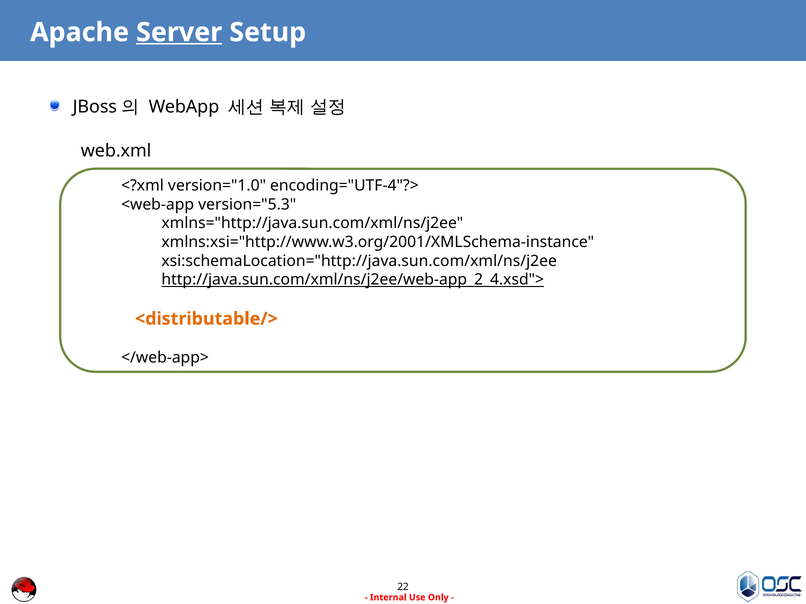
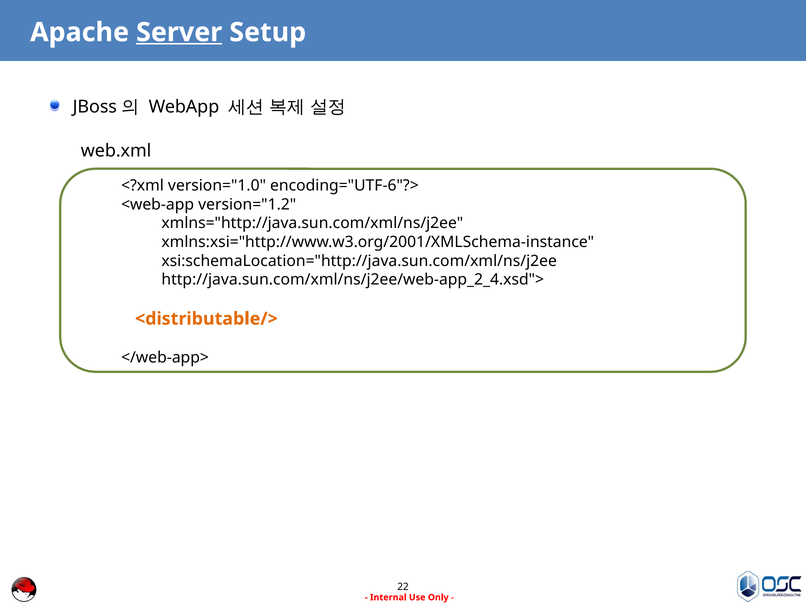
encoding="UTF-4"?>: encoding="UTF-4"?> -> encoding="UTF-6"?>
version="5.3: version="5.3 -> version="1.2
http://java.sun.com/xml/ns/j2ee/web-app_2_4.xsd"> underline: present -> none
